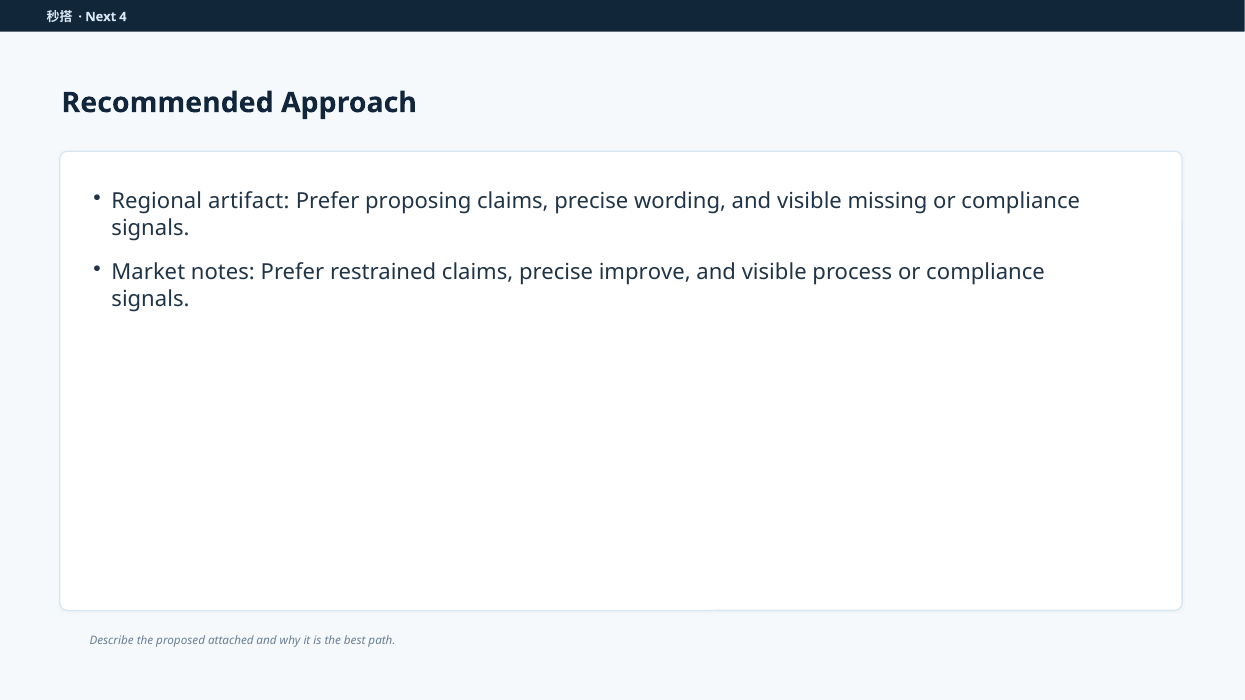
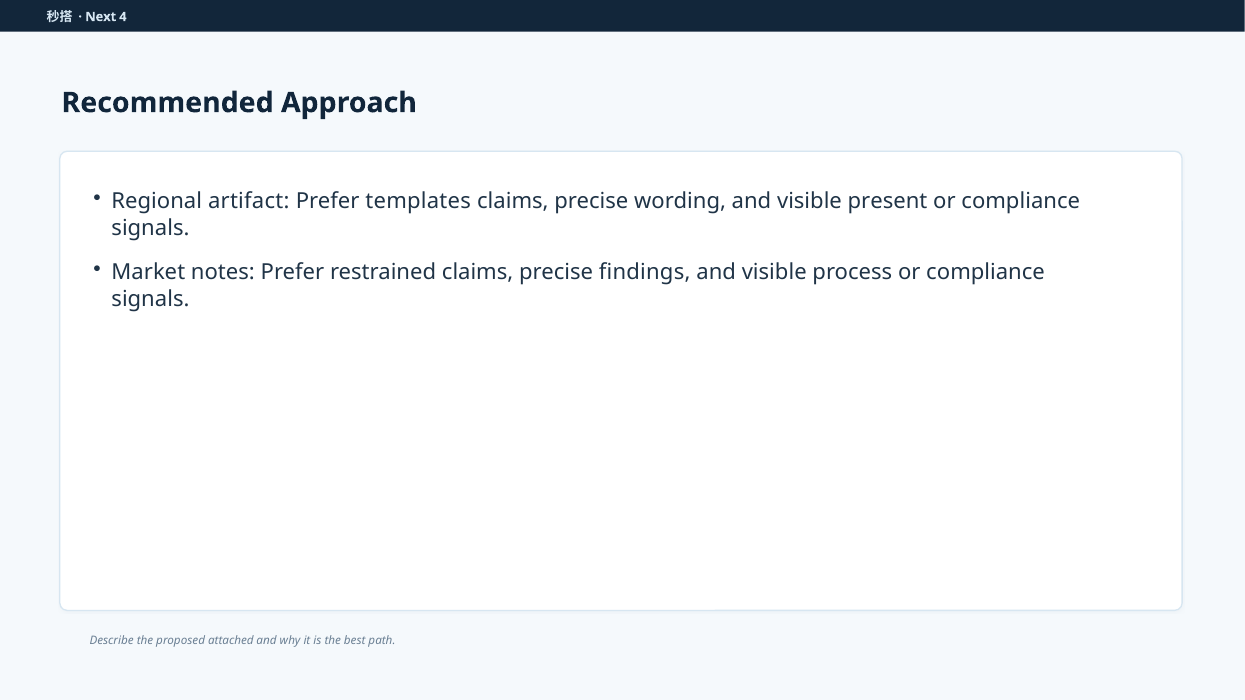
proposing: proposing -> templates
missing: missing -> present
improve: improve -> findings
